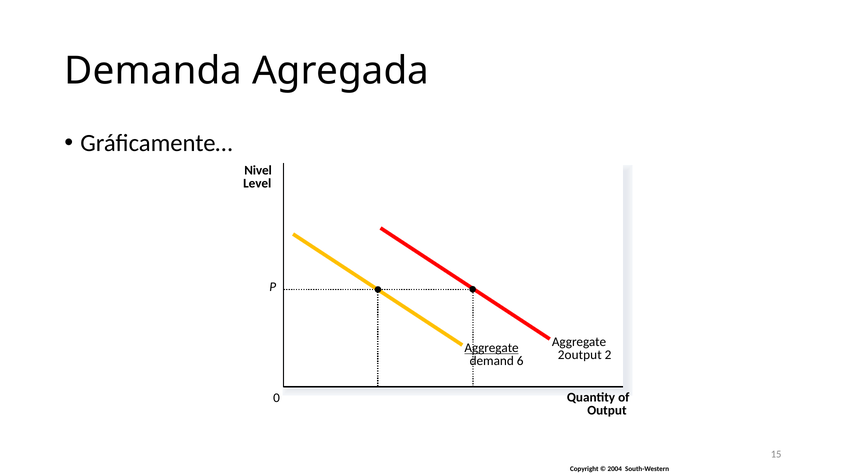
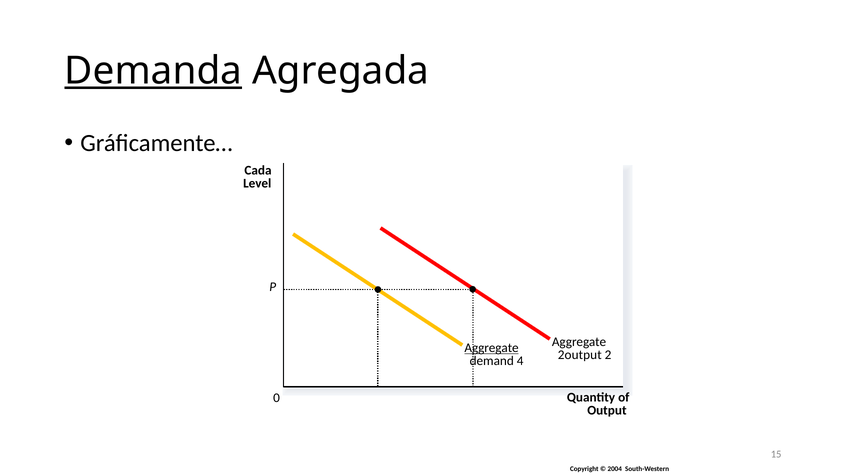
Demanda underline: none -> present
Nivel: Nivel -> Cada
6: 6 -> 4
